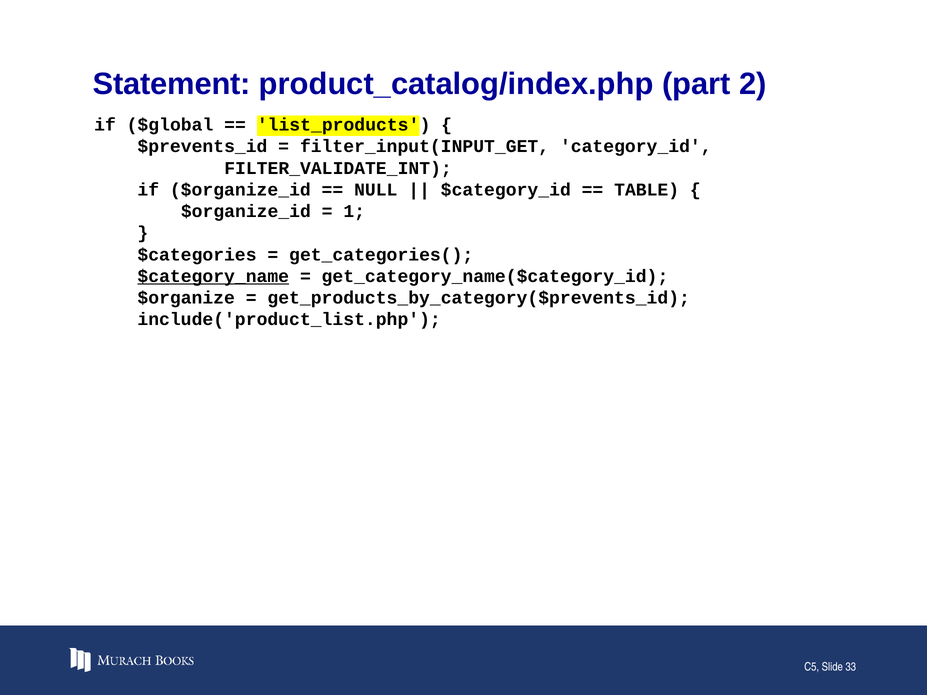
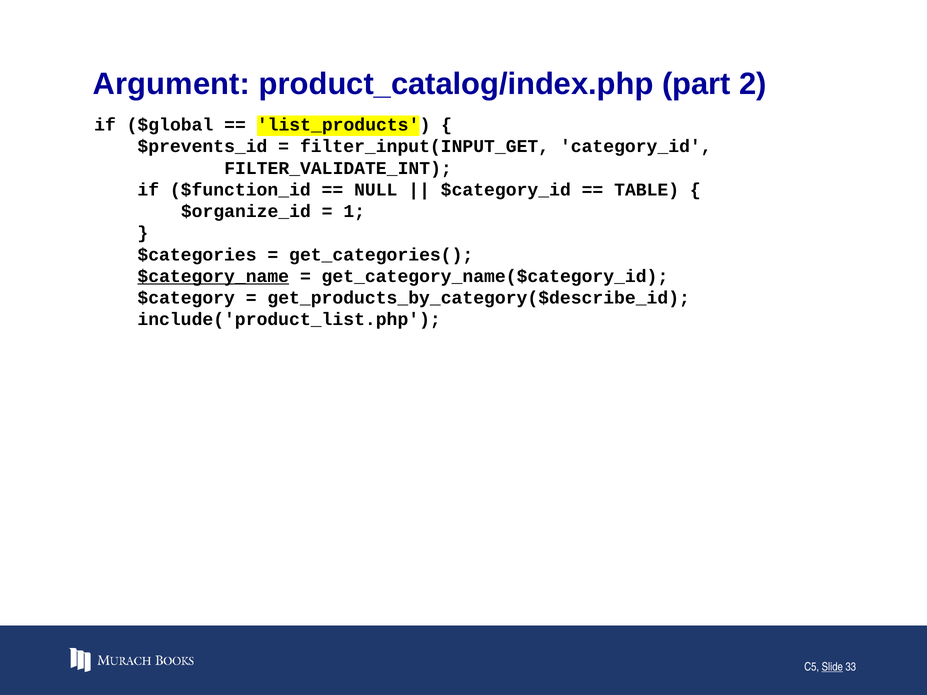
Statement: Statement -> Argument
if $organize_id: $organize_id -> $function_id
$organize: $organize -> $category
get_products_by_category($prevents_id: get_products_by_category($prevents_id -> get_products_by_category($describe_id
Slide underline: none -> present
